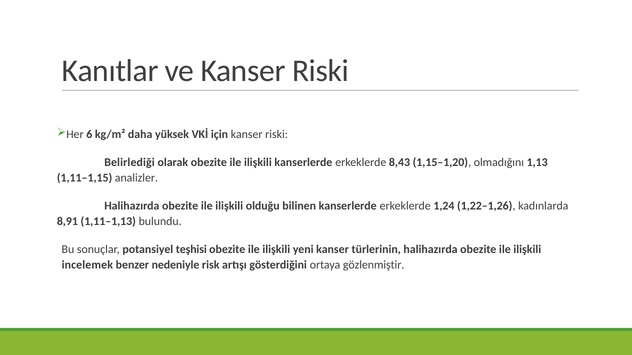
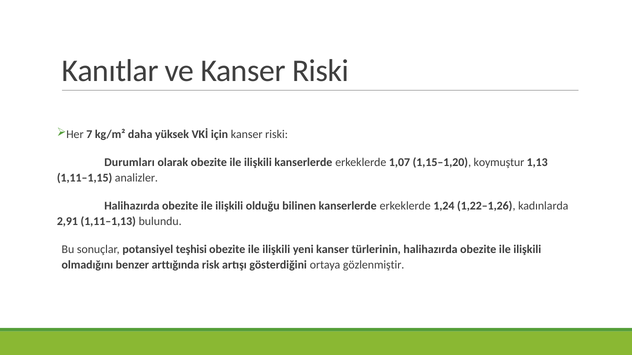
6: 6 -> 7
Belirlediği: Belirlediği -> Durumları
8,43: 8,43 -> 1,07
olmadığını: olmadığını -> koymuştur
8,91: 8,91 -> 2,91
incelemek: incelemek -> olmadığını
nedeniyle: nedeniyle -> arttığında
